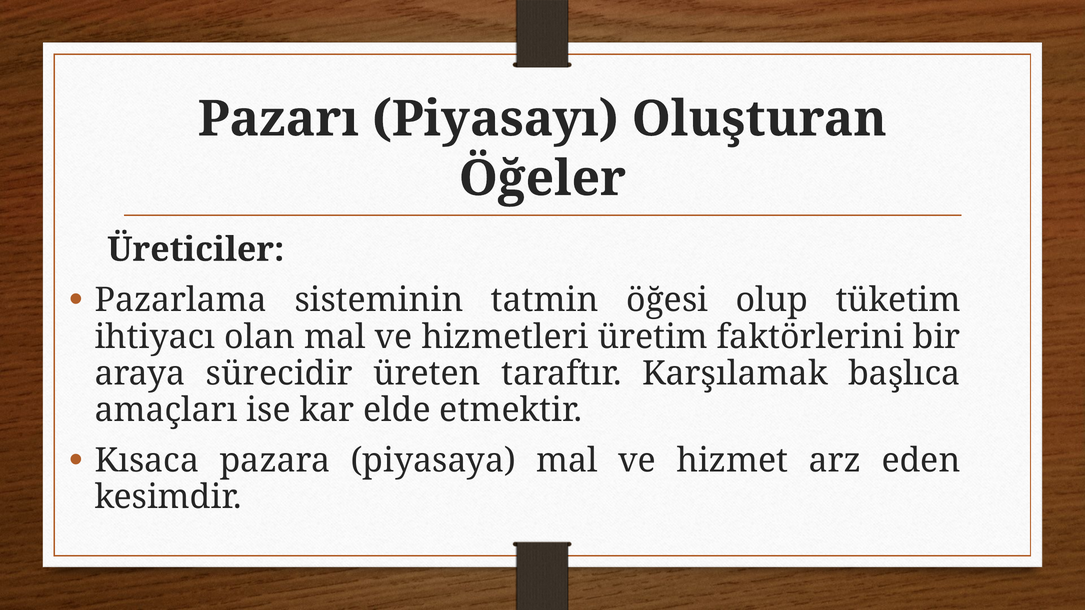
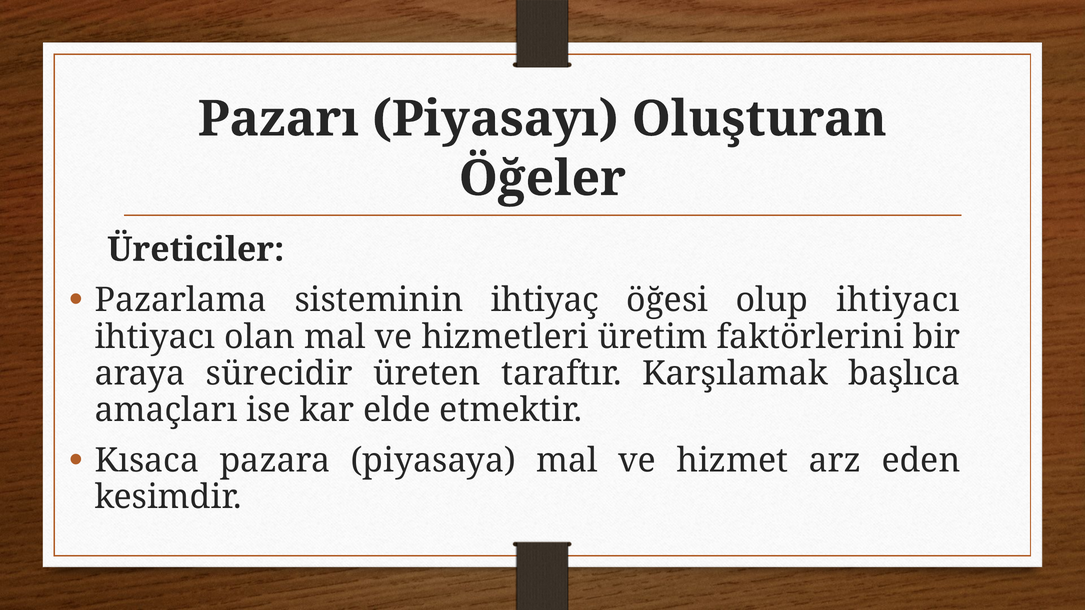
tatmin: tatmin -> ihtiyaç
olup tüketim: tüketim -> ihtiyacı
